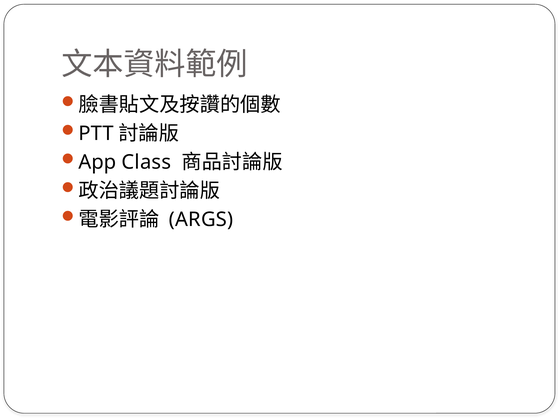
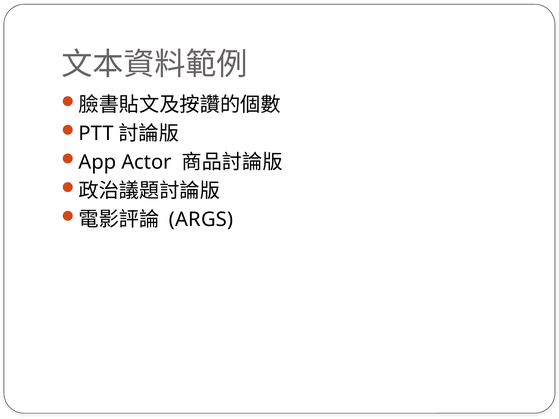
Class: Class -> Actor
